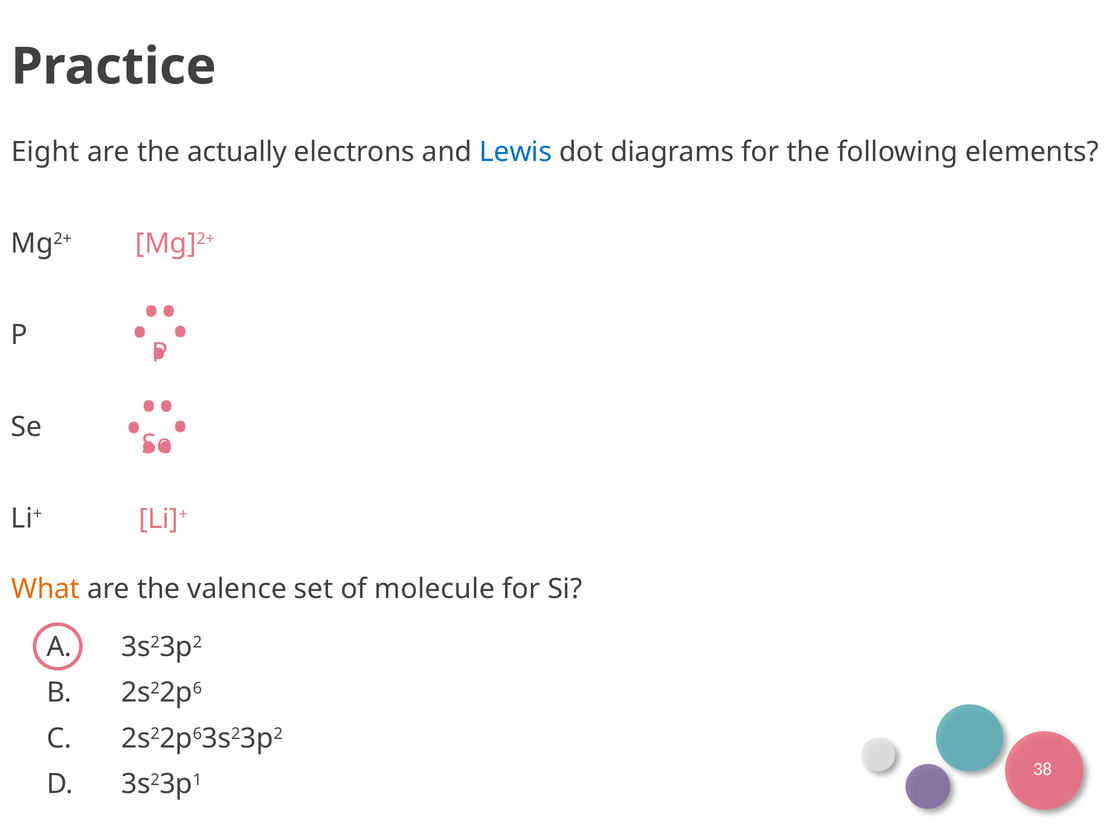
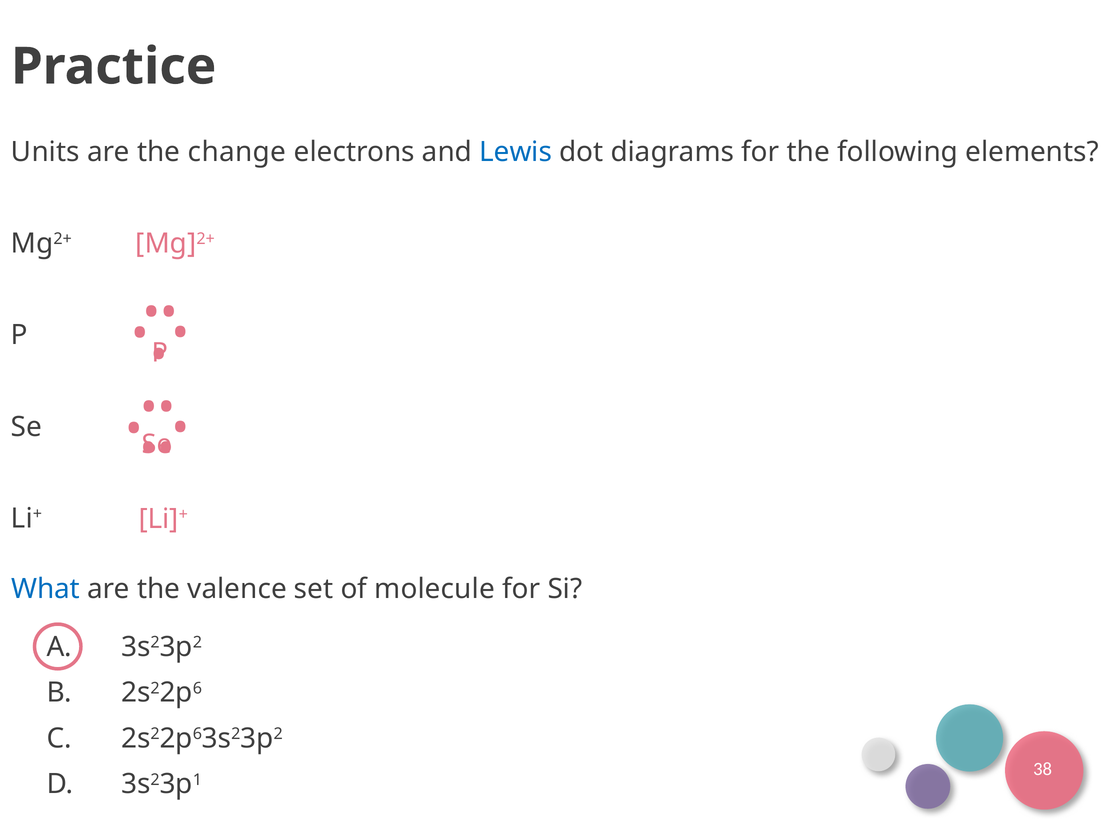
Eight: Eight -> Units
actually: actually -> change
What colour: orange -> blue
